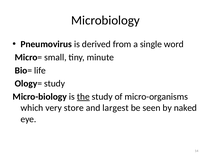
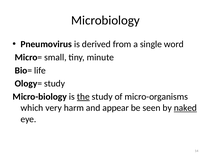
store: store -> harm
largest: largest -> appear
naked underline: none -> present
